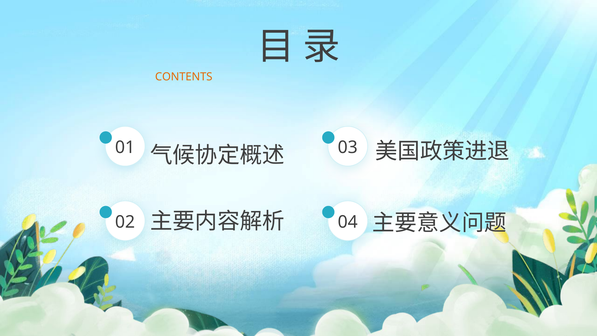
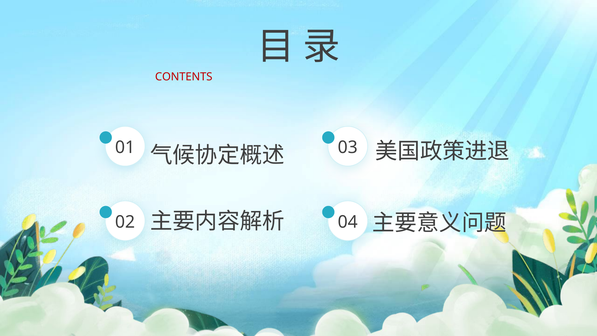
CONTENTS colour: orange -> red
